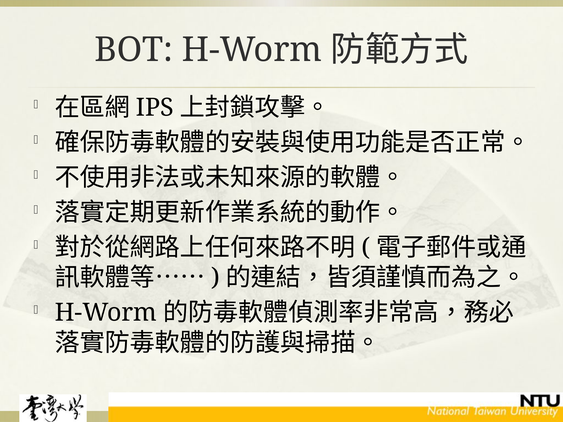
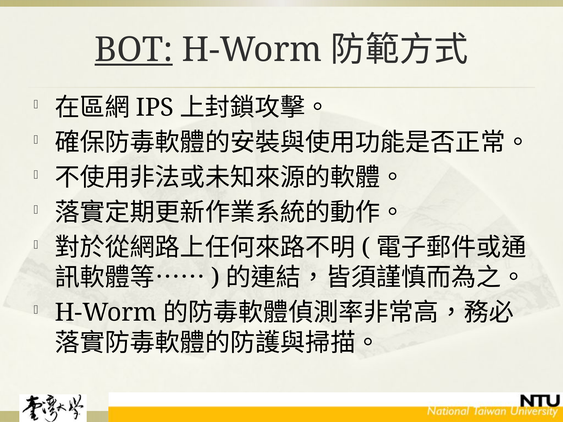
BOT underline: none -> present
